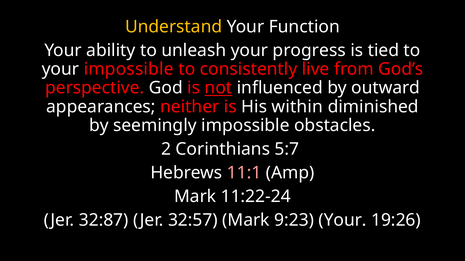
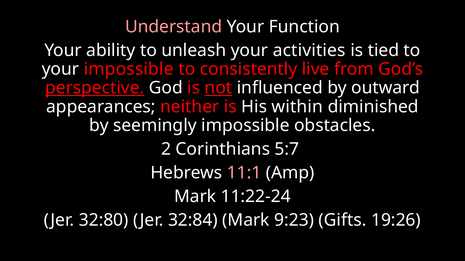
Understand colour: yellow -> pink
progress: progress -> activities
perspective underline: none -> present
32:87: 32:87 -> 32:80
32:57: 32:57 -> 32:84
9:23 Your: Your -> Gifts
